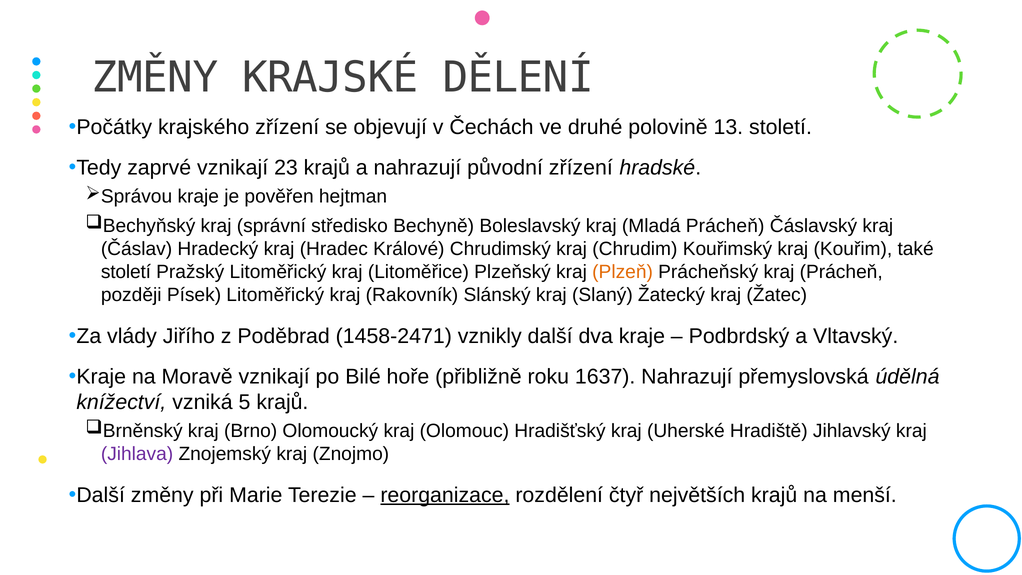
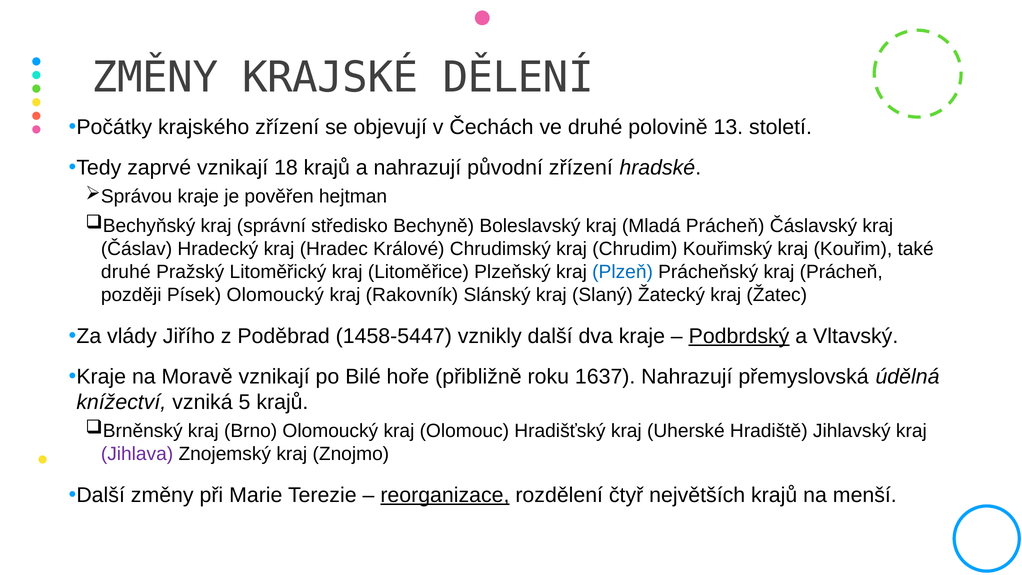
23: 23 -> 18
století at (126, 272): století -> druhé
Plzeň colour: orange -> blue
Písek Litoměřický: Litoměřický -> Olomoucký
1458-2471: 1458-2471 -> 1458-5447
Podbrdský underline: none -> present
